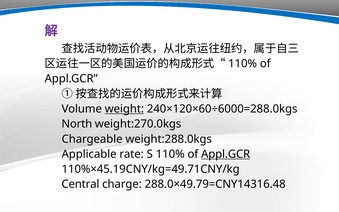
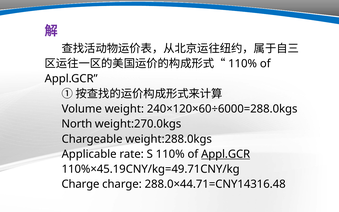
weight underline: present -> none
Central at (80, 184): Central -> Charge
288.0×49.79=CNY14316.48: 288.0×49.79=CNY14316.48 -> 288.0×44.71=CNY14316.48
